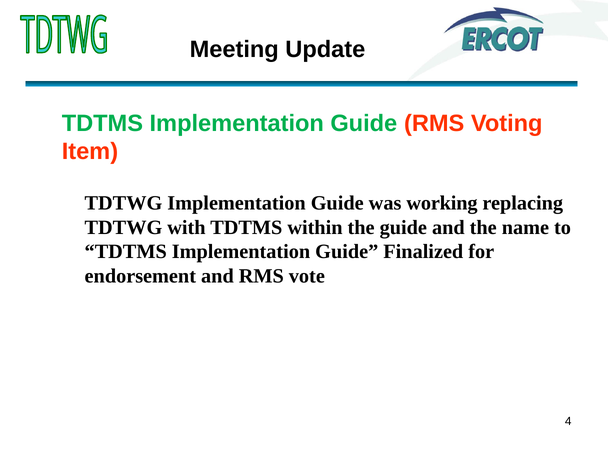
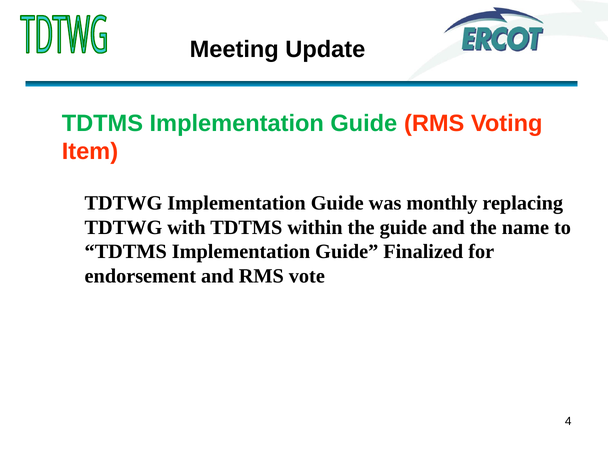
working: working -> monthly
